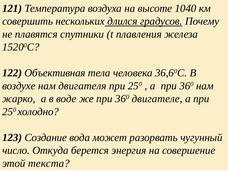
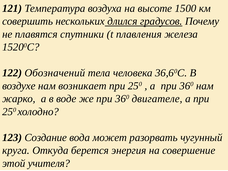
1040: 1040 -> 1500
Объективная: Объективная -> Обозначений
двигателя: двигателя -> возникает
число: число -> круга
текста: текста -> учителя
